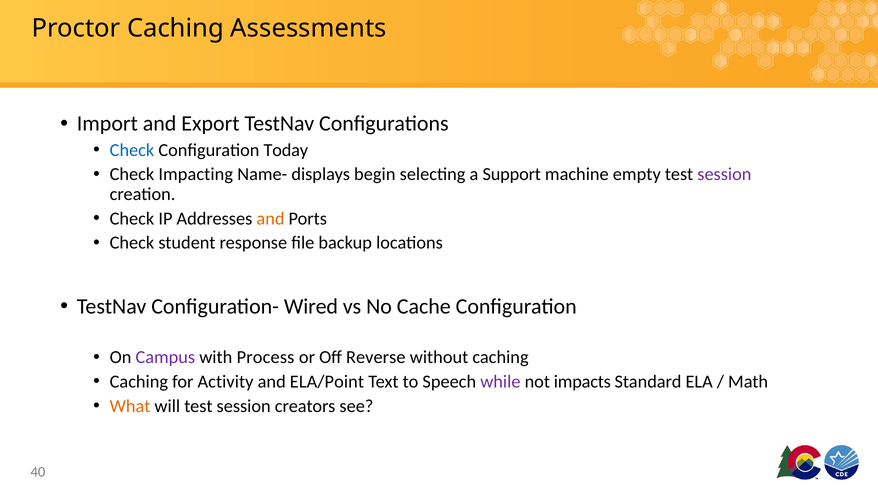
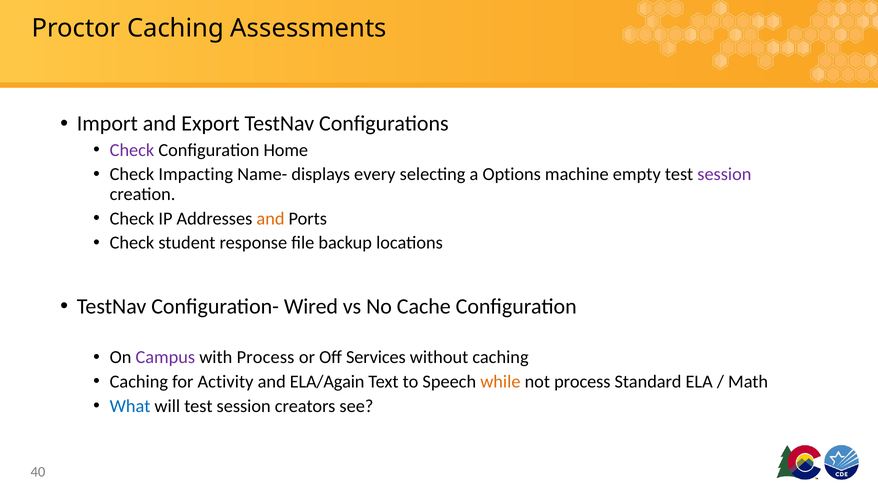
Check at (132, 150) colour: blue -> purple
Today: Today -> Home
begin: begin -> every
Support: Support -> Options
Reverse: Reverse -> Services
ELA/Point: ELA/Point -> ELA/Again
while colour: purple -> orange
not impacts: impacts -> process
What colour: orange -> blue
